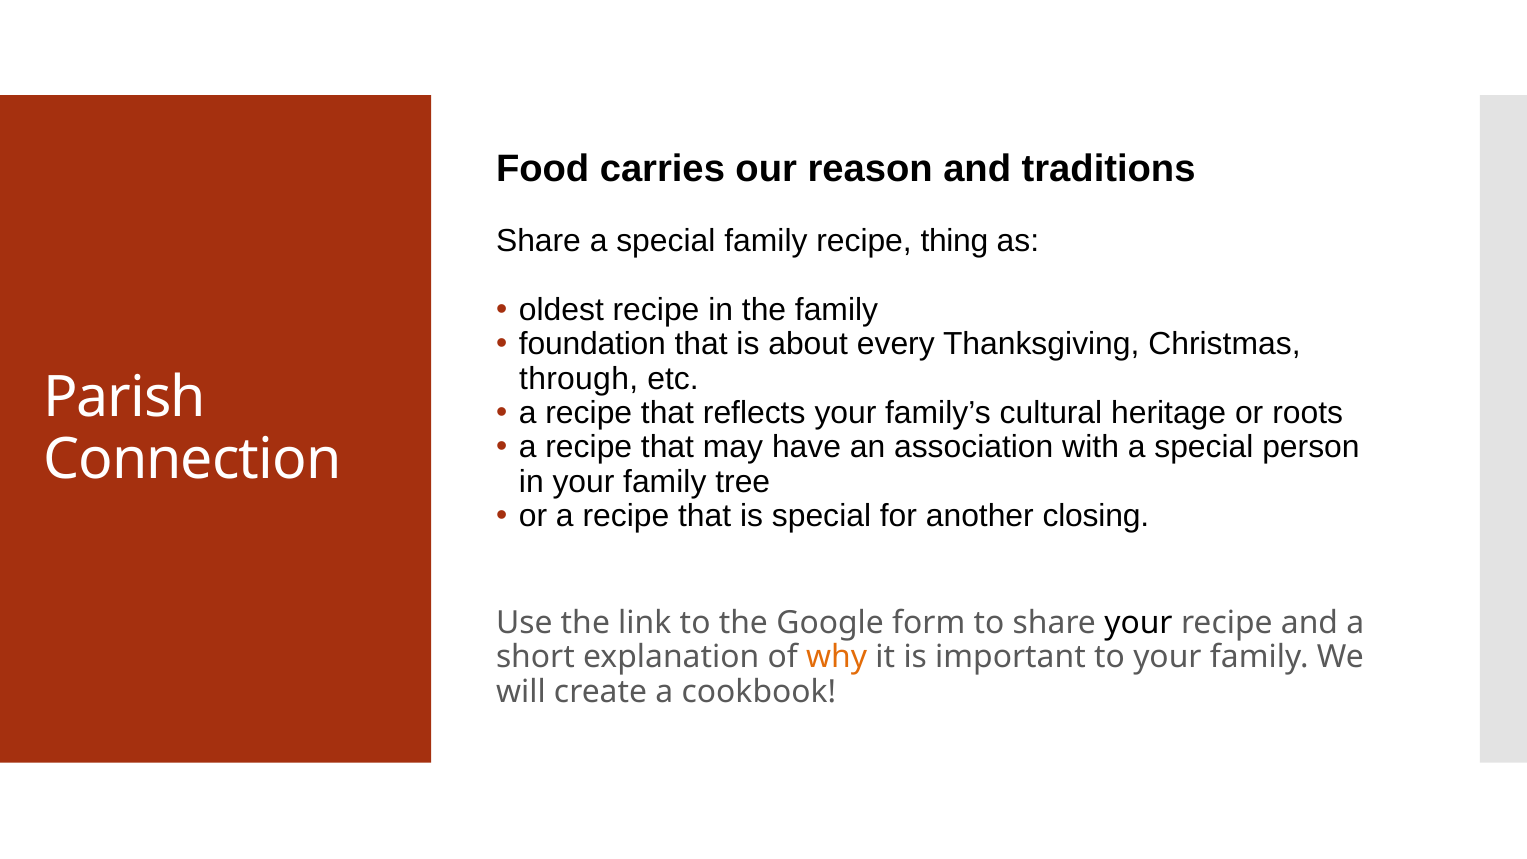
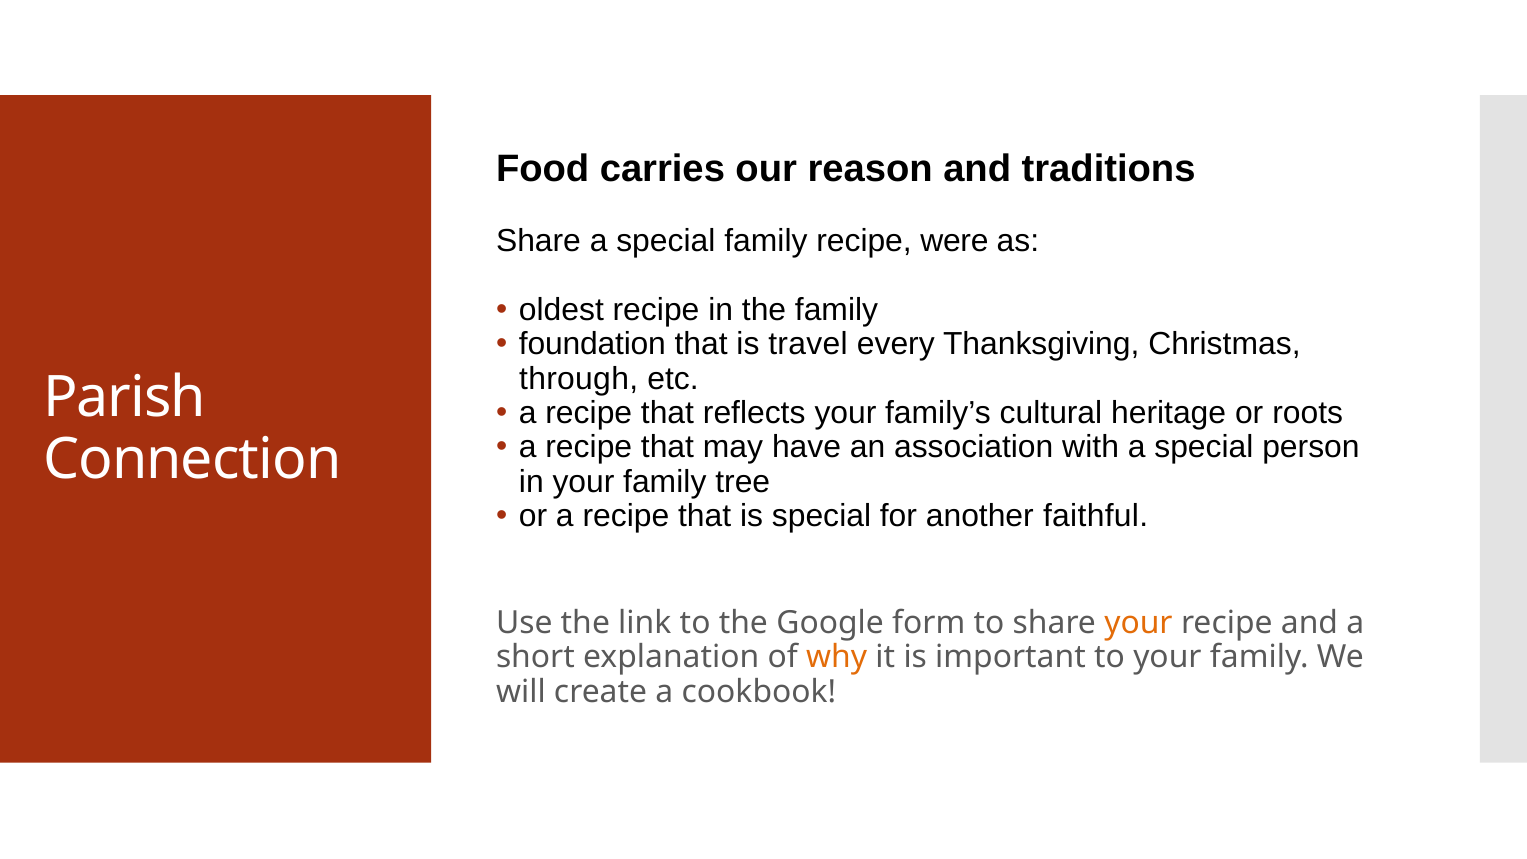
thing: thing -> were
about: about -> travel
closing: closing -> faithful
your at (1138, 623) colour: black -> orange
